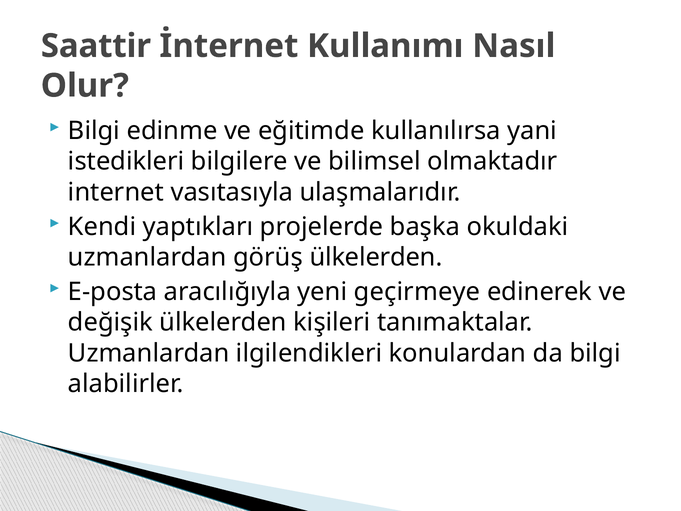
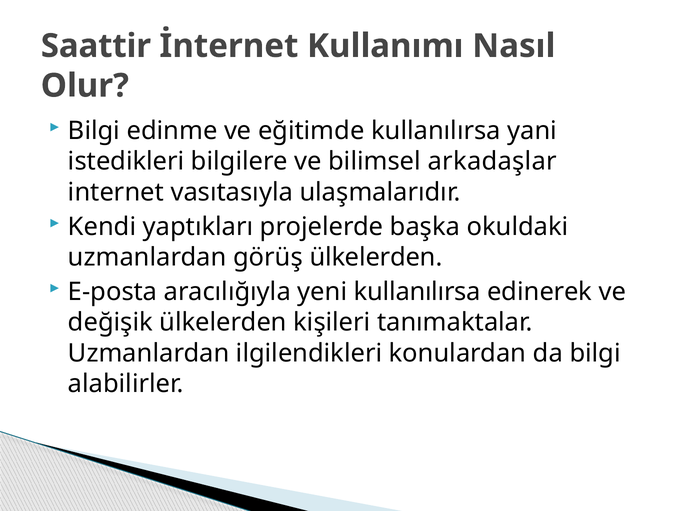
olmaktadır: olmaktadır -> arkadaşlar
yeni geçirmeye: geçirmeye -> kullanılırsa
